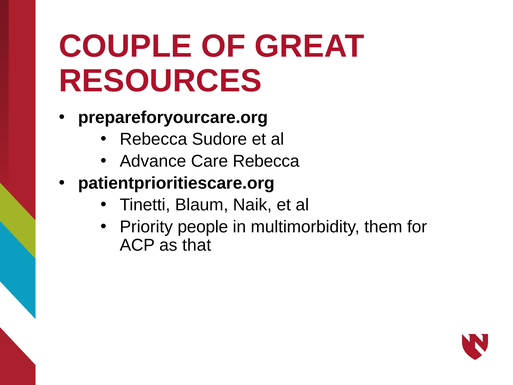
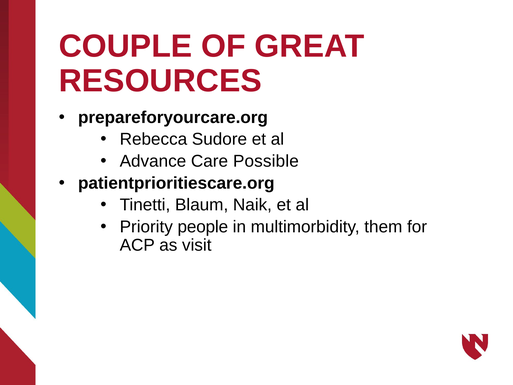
Care Rebecca: Rebecca -> Possible
that: that -> visit
